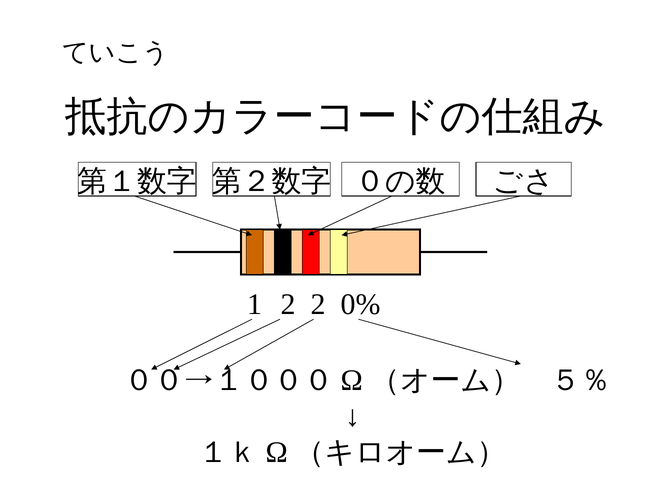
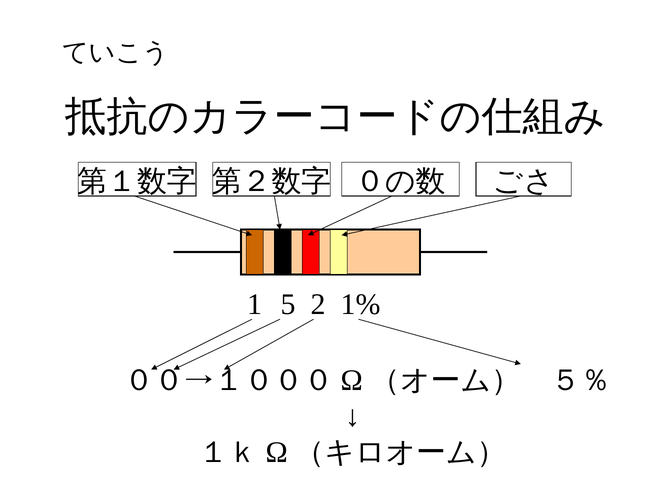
2 at (288, 304): 2 -> 5
0%: 0% -> 1%
